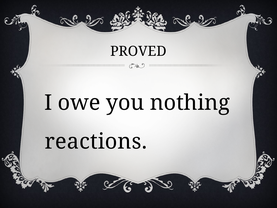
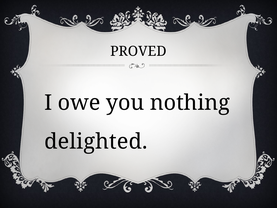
reactions: reactions -> delighted
